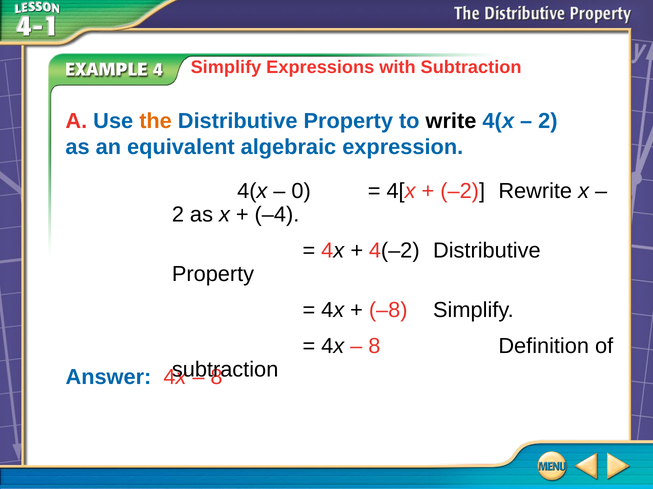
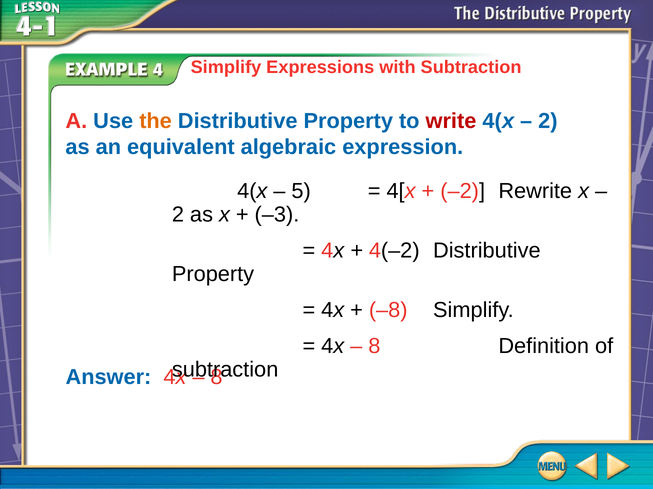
write colour: black -> red
0: 0 -> 5
–4: –4 -> –3
